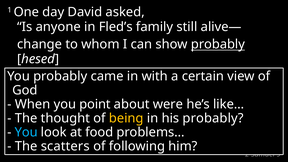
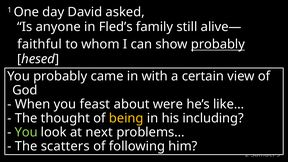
change: change -> faithful
point: point -> feast
his probably: probably -> including
You at (26, 132) colour: light blue -> light green
food: food -> next
